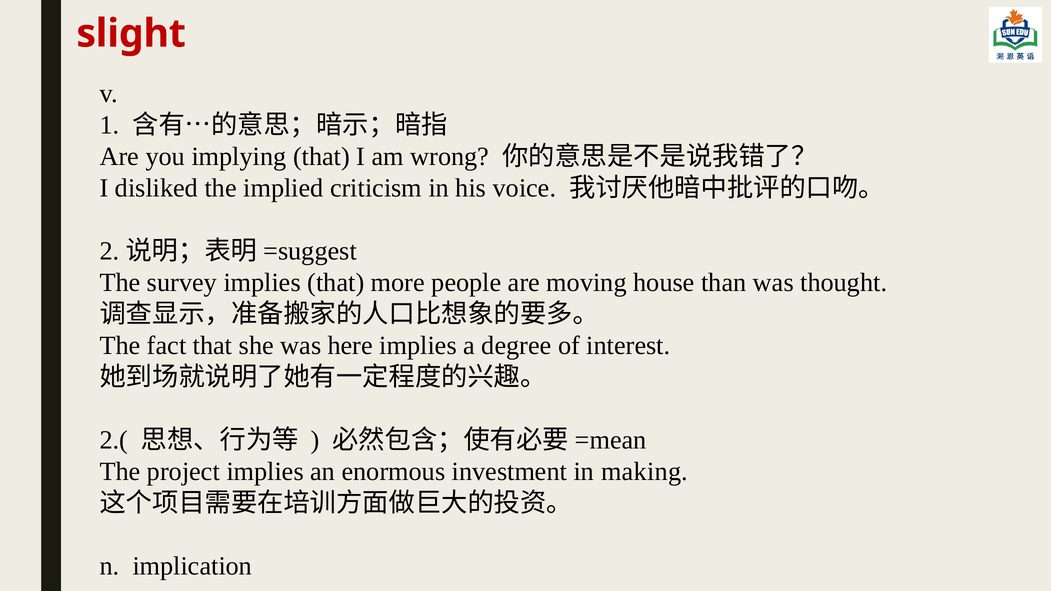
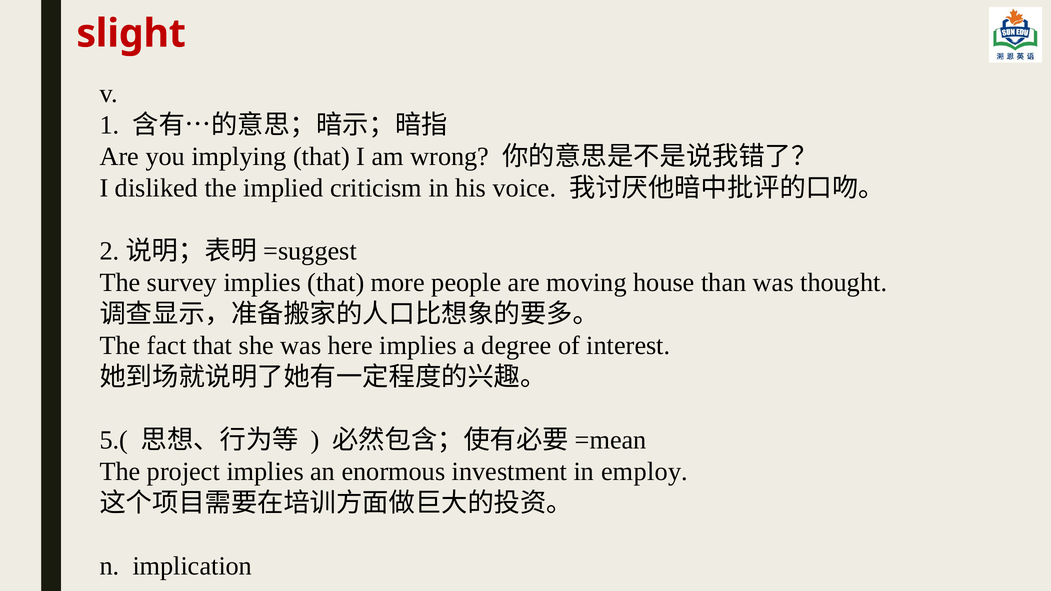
2.(: 2.( -> 5.(
making: making -> employ
